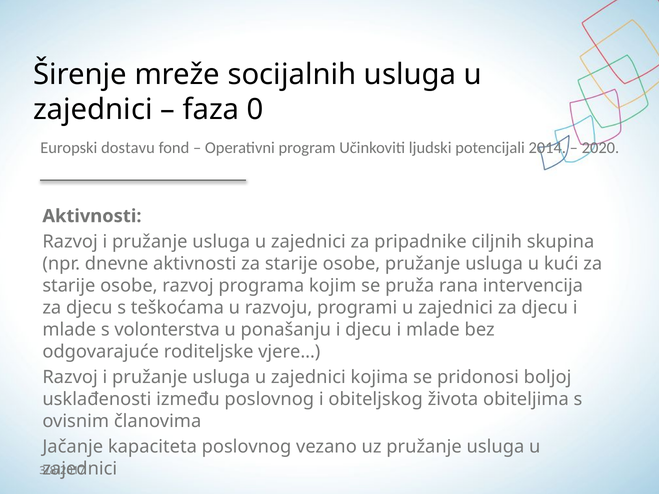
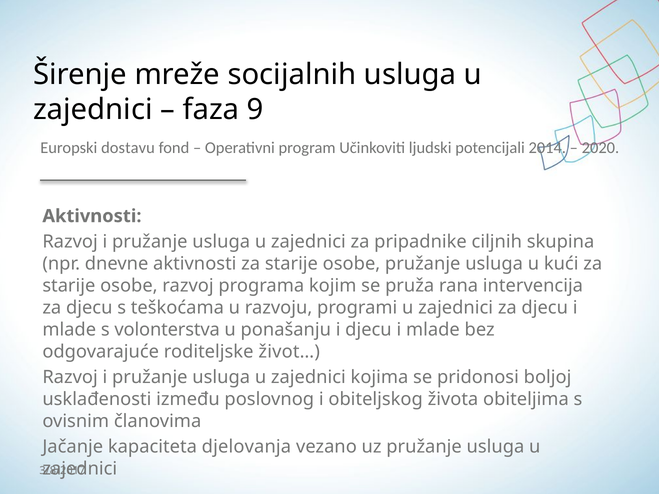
0: 0 -> 9
vjere…: vjere… -> život…
kapaciteta poslovnog: poslovnog -> djelovanja
